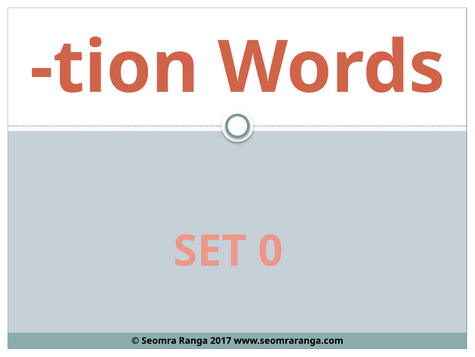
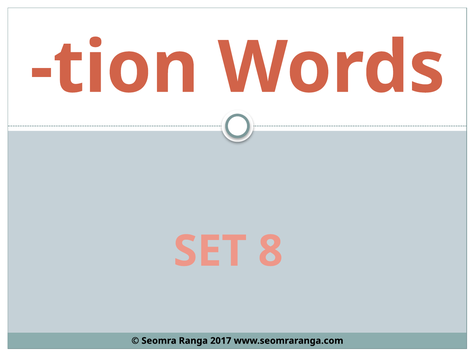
0: 0 -> 8
